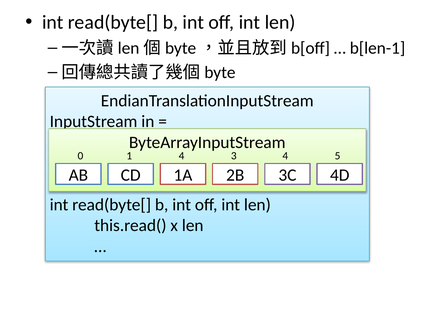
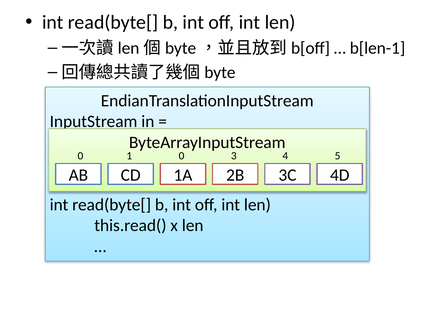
1 4: 4 -> 0
